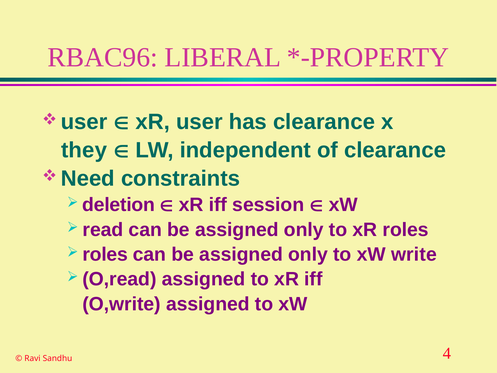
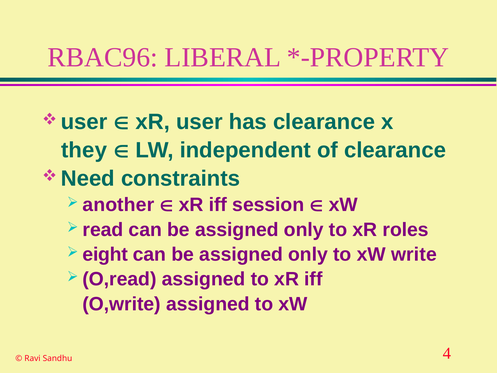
deletion: deletion -> another
roles at (105, 254): roles -> eight
